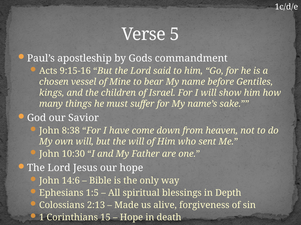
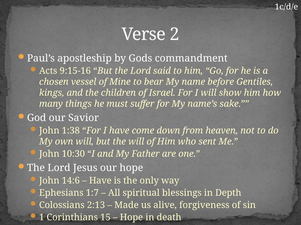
5: 5 -> 2
8:38: 8:38 -> 1:38
Bible at (100, 181): Bible -> Have
1:5: 1:5 -> 1:7
